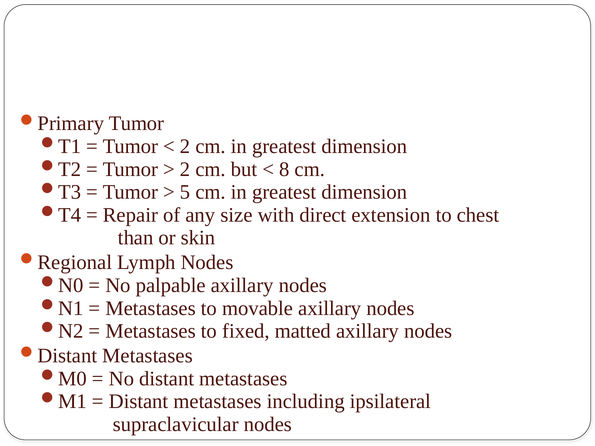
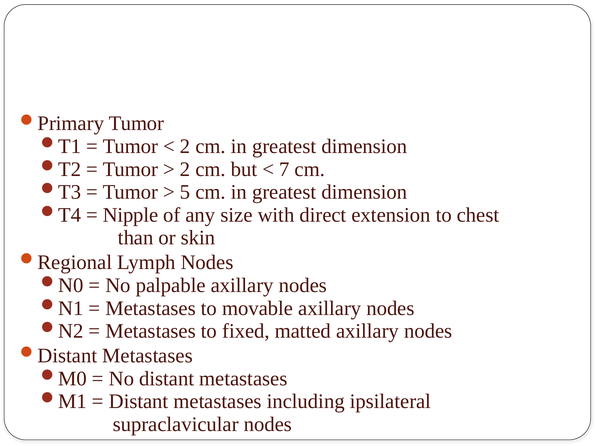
8: 8 -> 7
Repair: Repair -> Nipple
